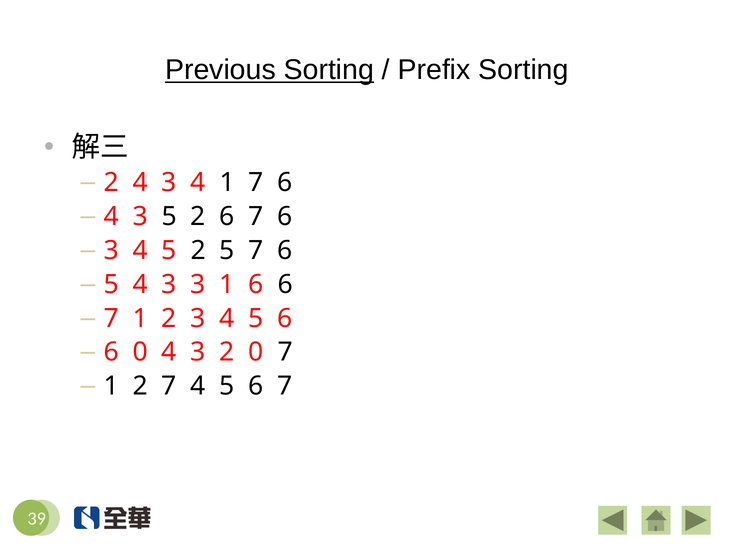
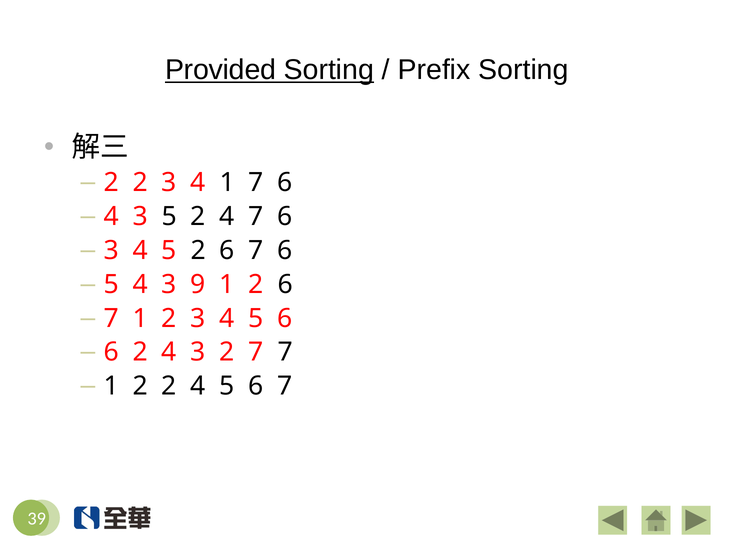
Previous: Previous -> Provided
4 at (140, 182): 4 -> 2
5 2 6: 6 -> 4
5 2 5: 5 -> 6
3 3: 3 -> 9
6 at (256, 284): 6 -> 2
6 0: 0 -> 2
2 0: 0 -> 7
1 2 7: 7 -> 2
